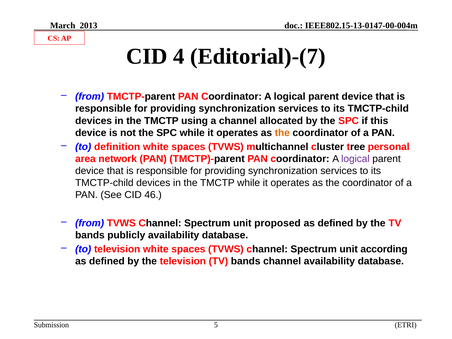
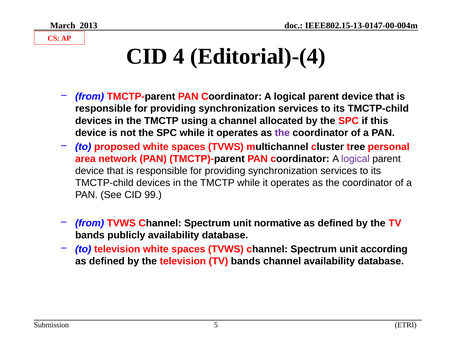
Editorial)-(7: Editorial)-(7 -> Editorial)-(4
the at (282, 133) colour: orange -> purple
definition: definition -> proposed
46: 46 -> 99
proposed: proposed -> normative
